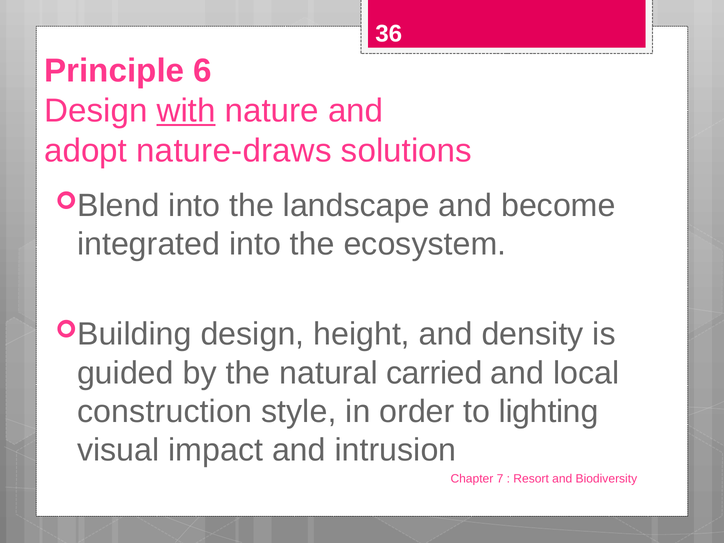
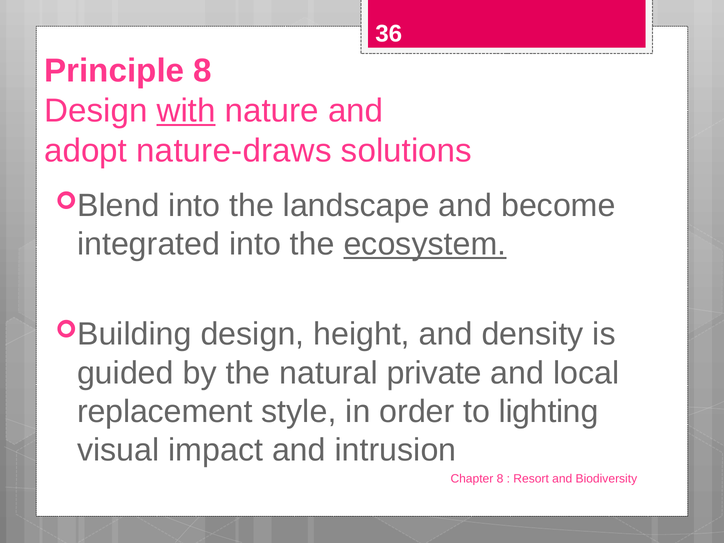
Principle 6: 6 -> 8
ecosystem underline: none -> present
carried: carried -> private
construction: construction -> replacement
Chapter 7: 7 -> 8
